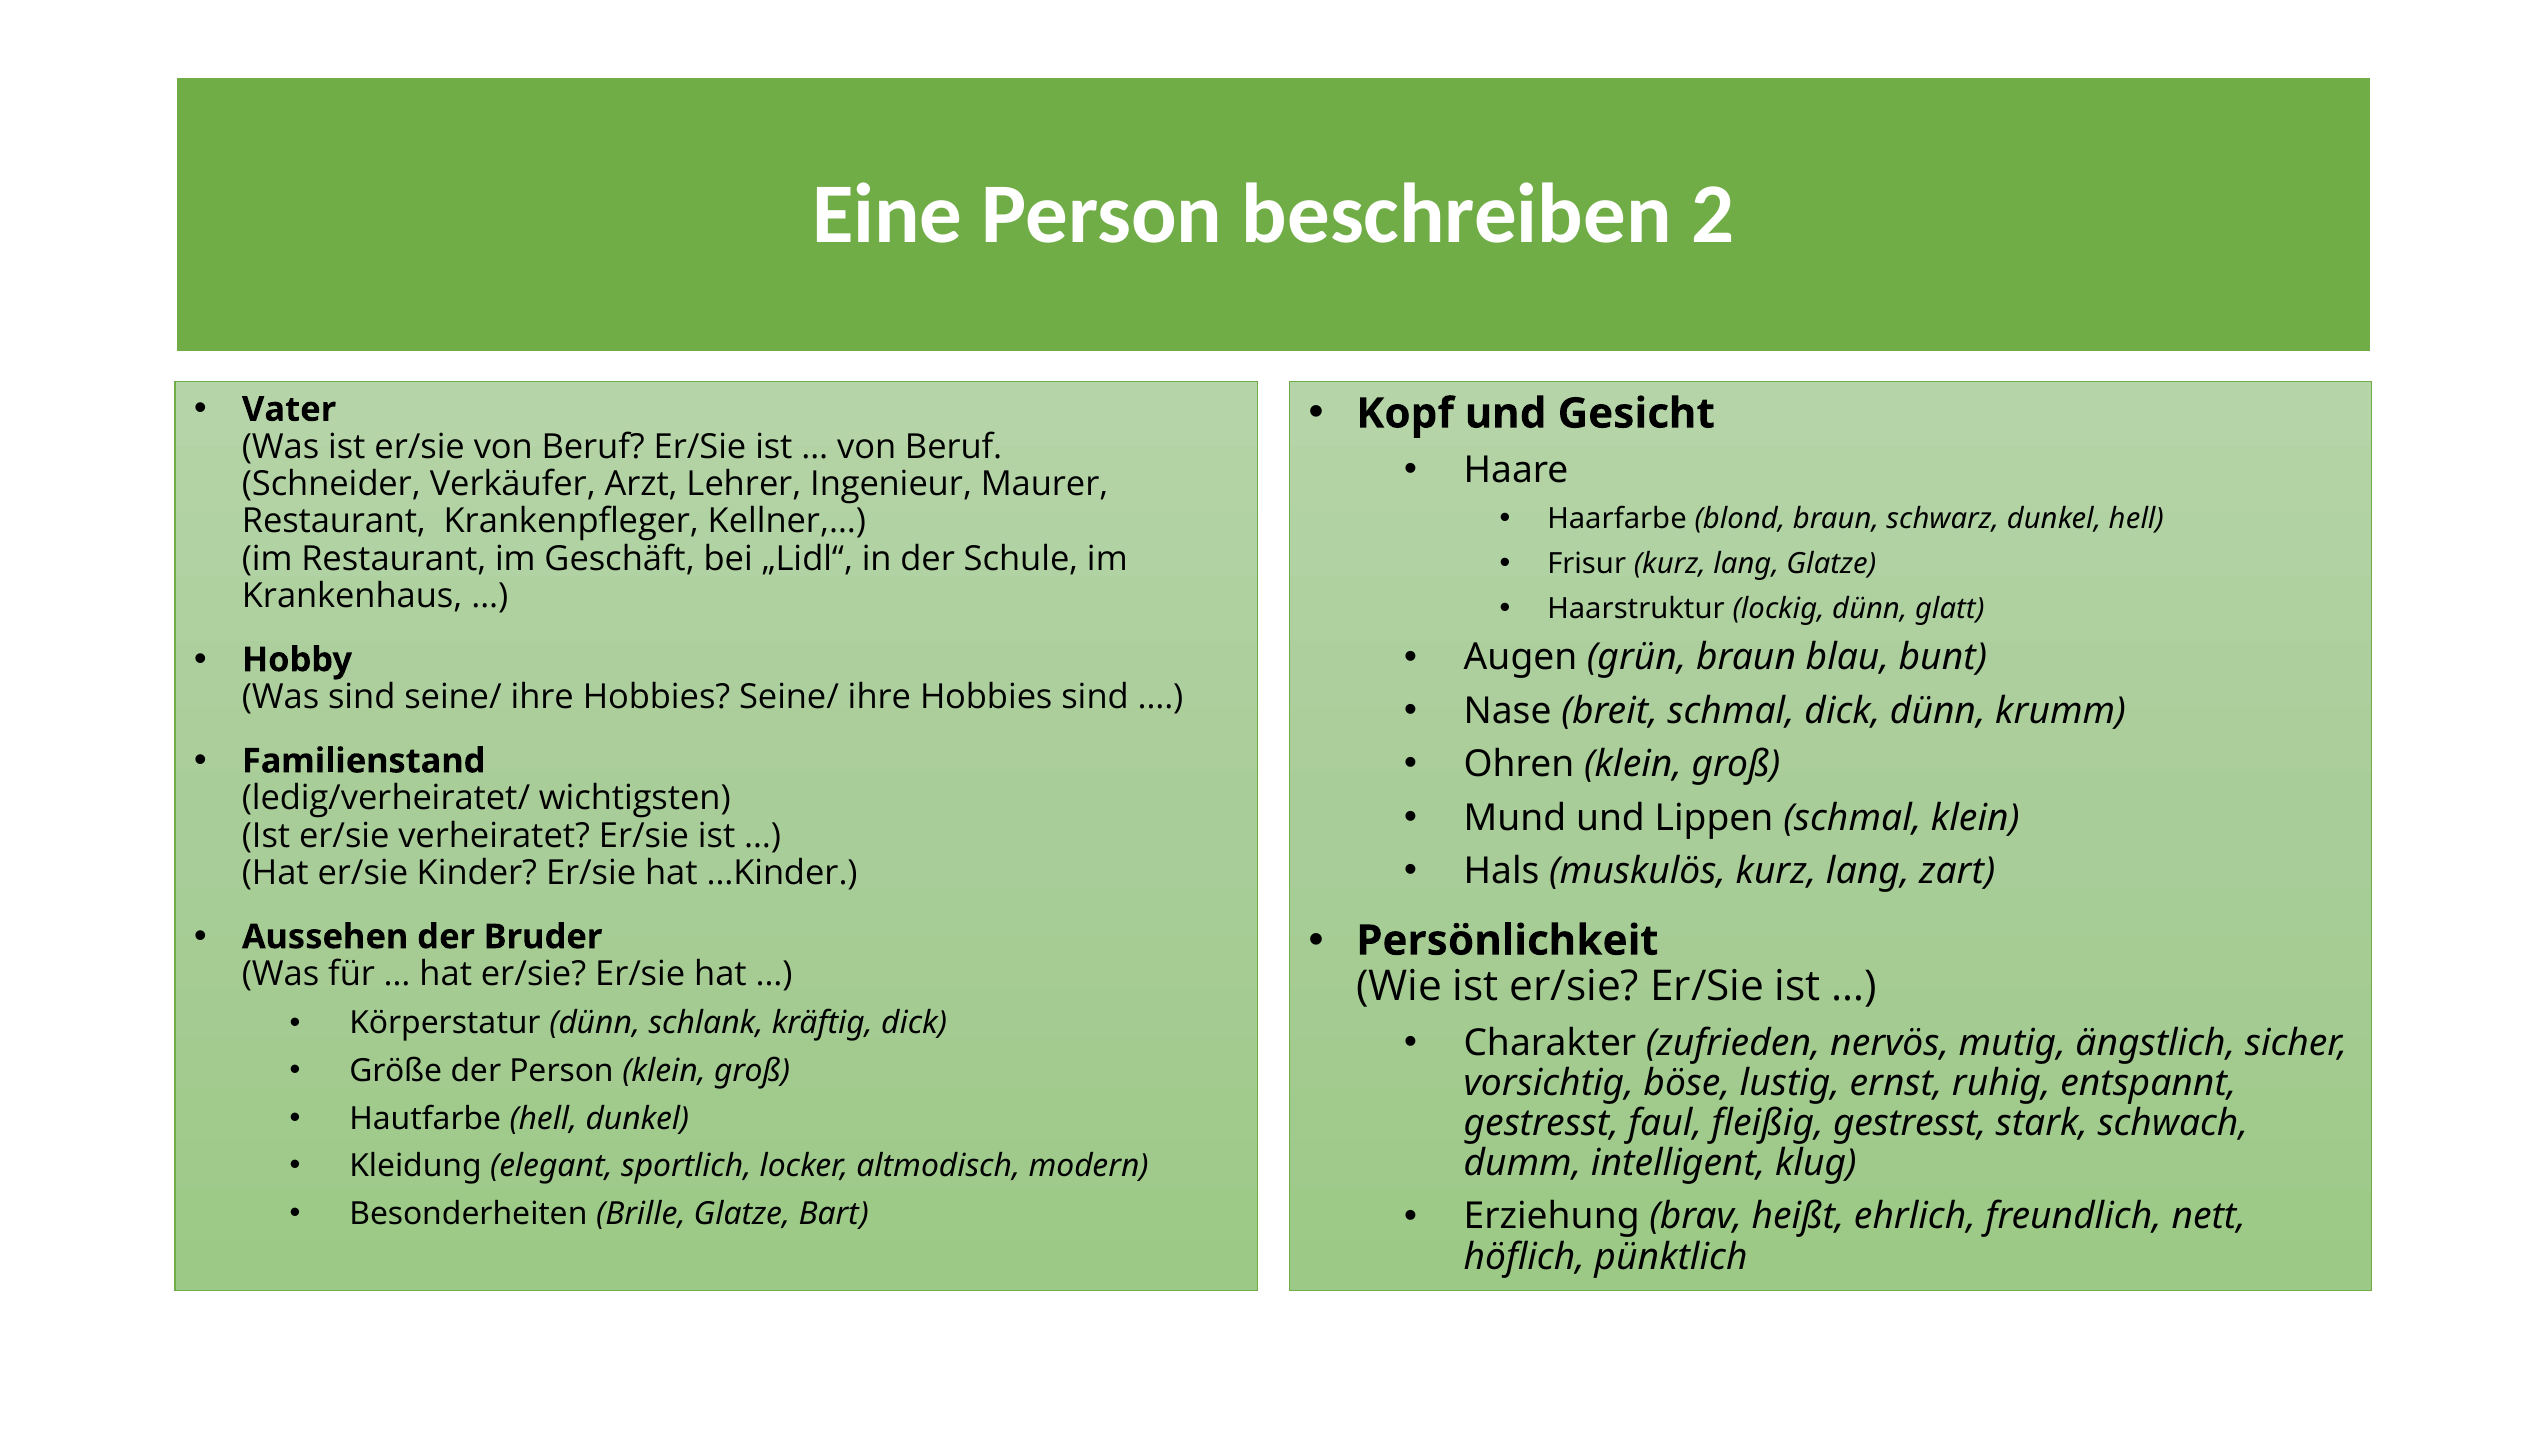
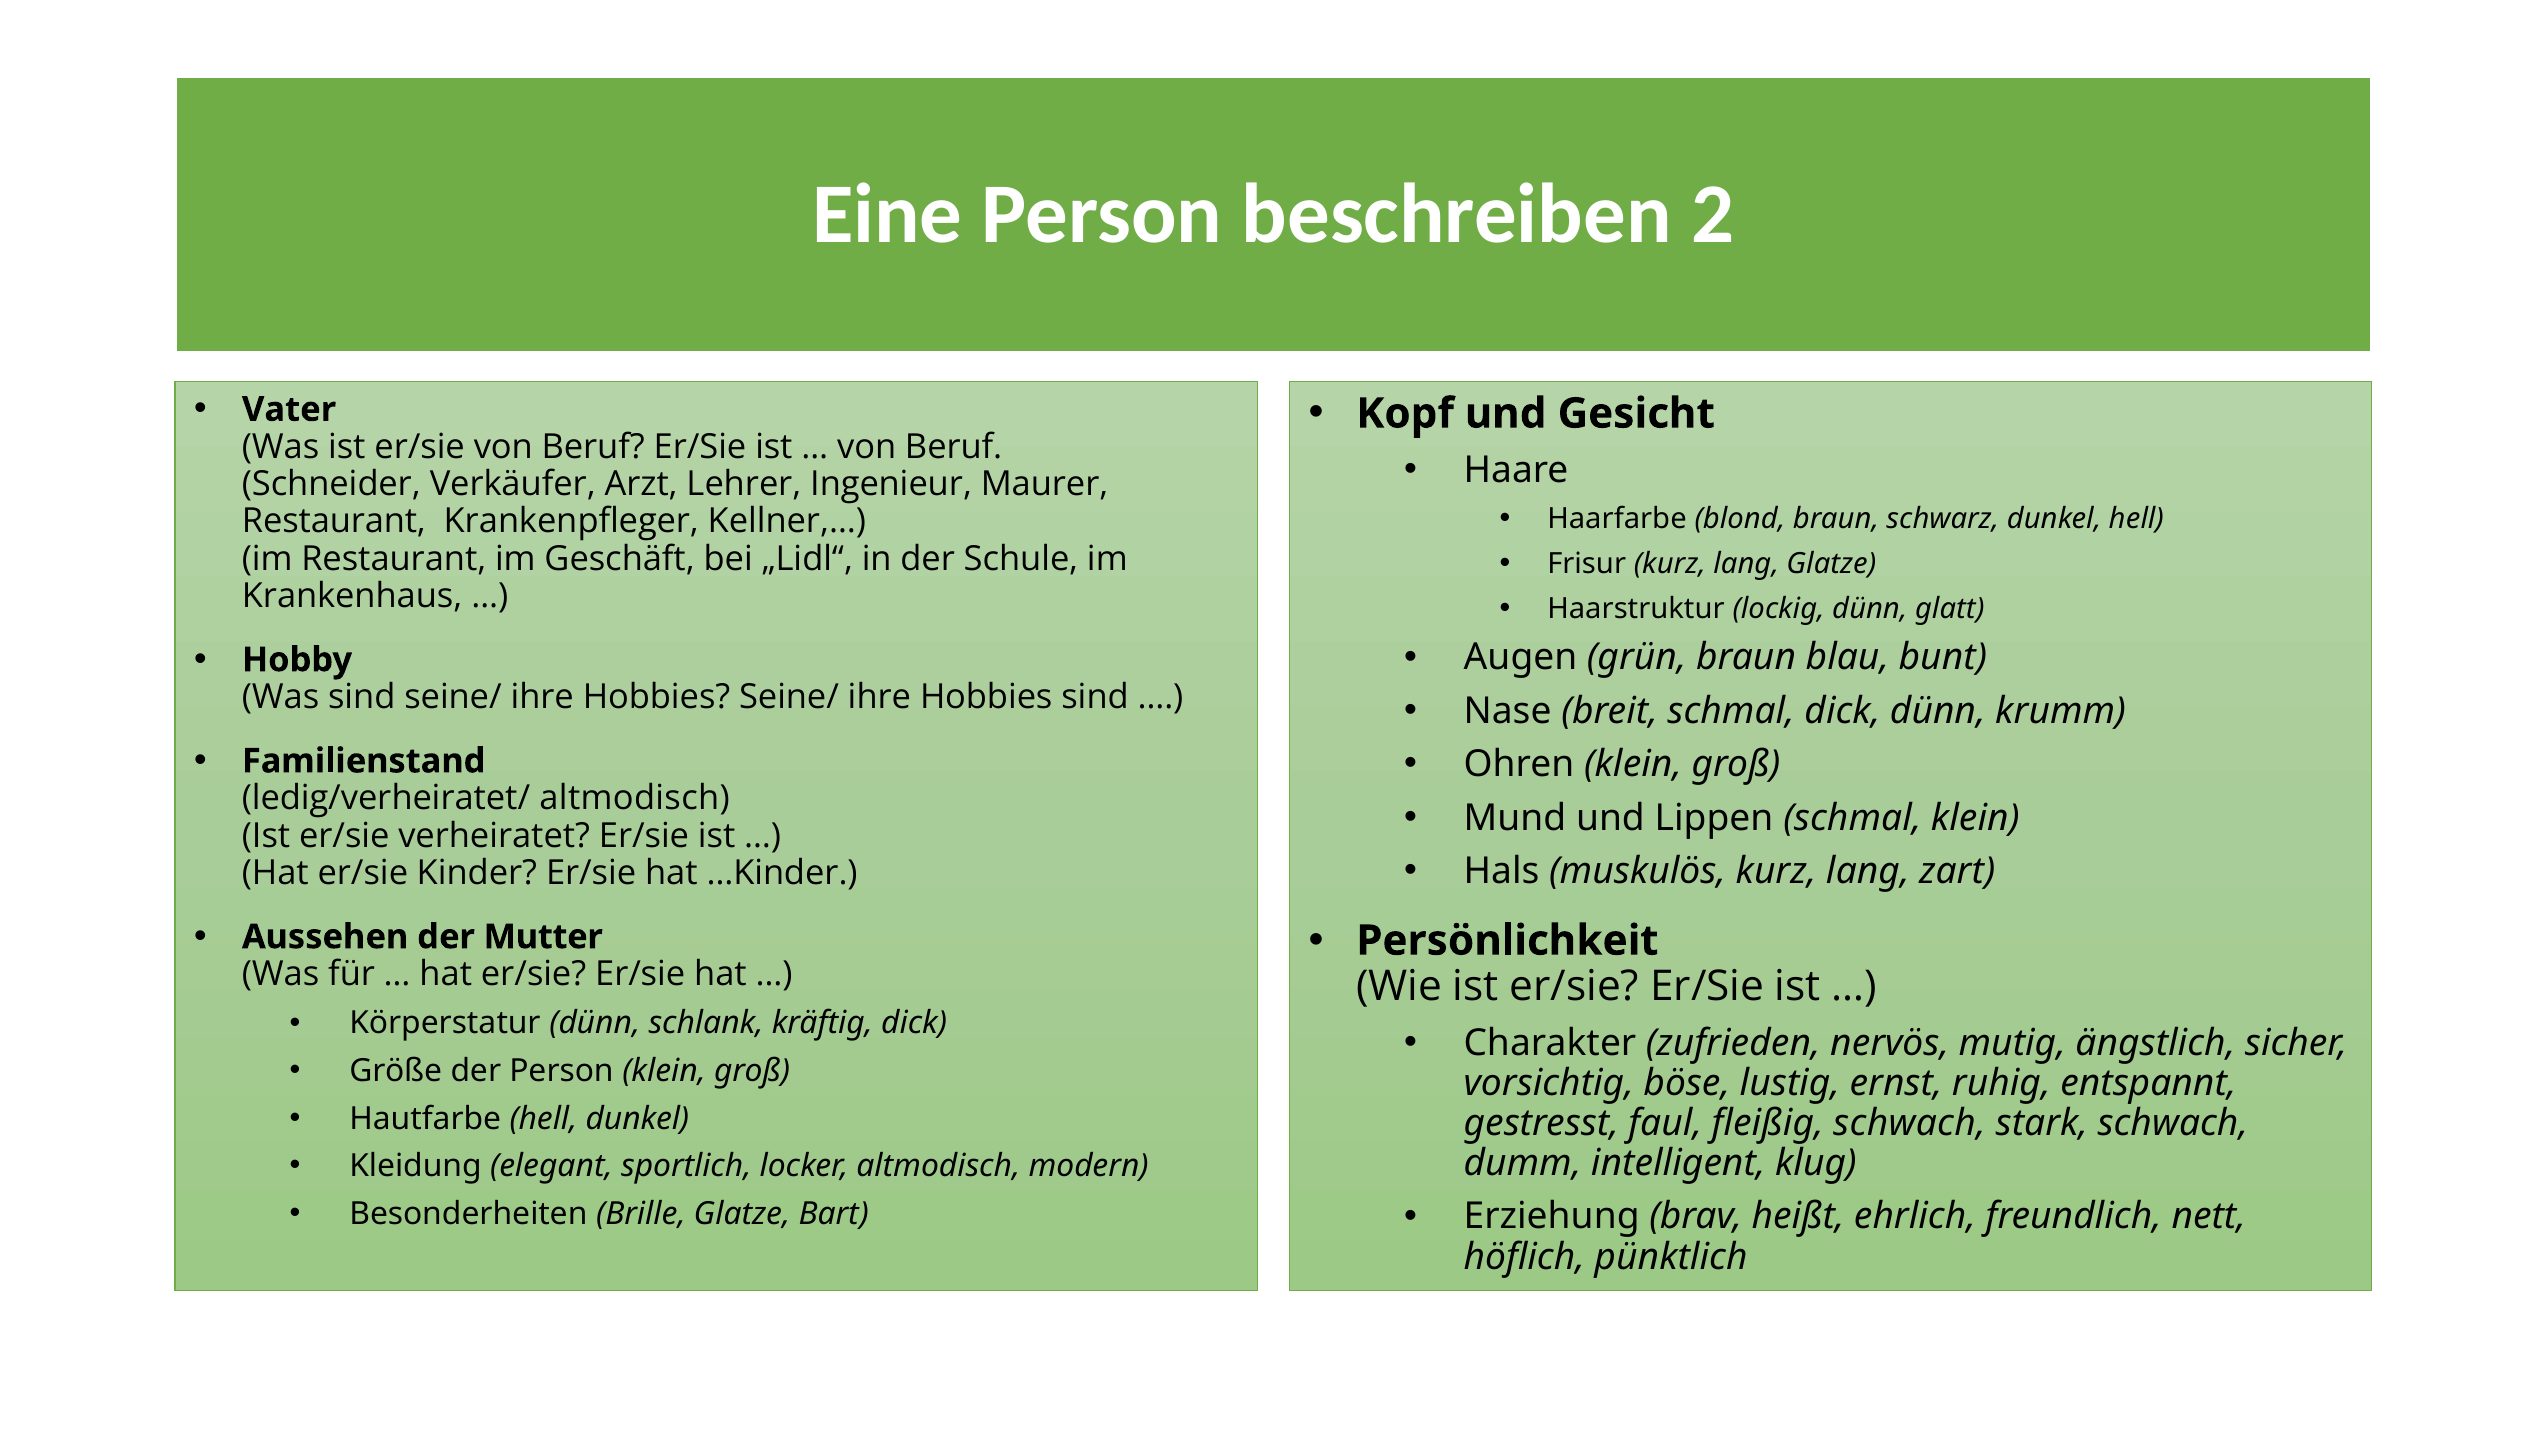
ledig/verheiratet/ wichtigsten: wichtigsten -> altmodisch
Bruder: Bruder -> Mutter
fleißig gestresst: gestresst -> schwach
